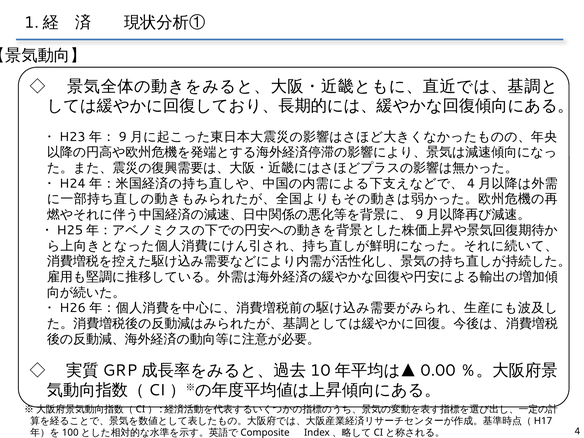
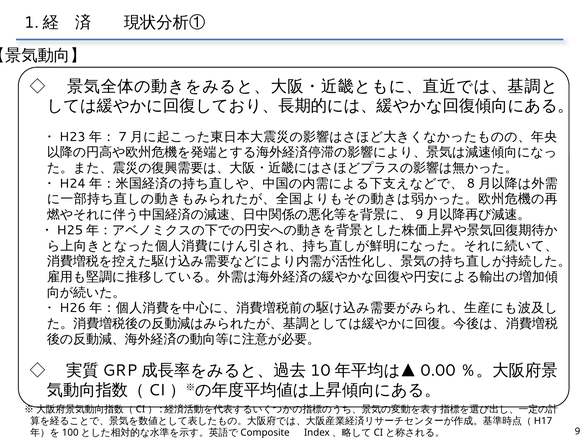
9: 9 -> 7
4 at (471, 183): 4 -> 8
4 at (577, 431): 4 -> 9
